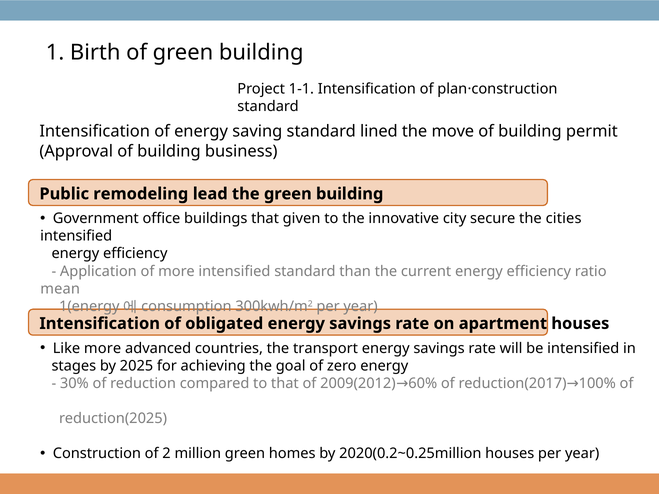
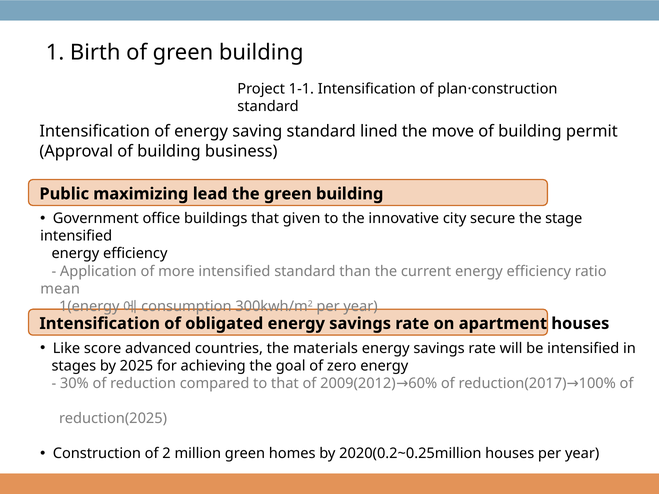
remodeling: remodeling -> maximizing
cities: cities -> stage
Like more: more -> score
transport: transport -> materials
